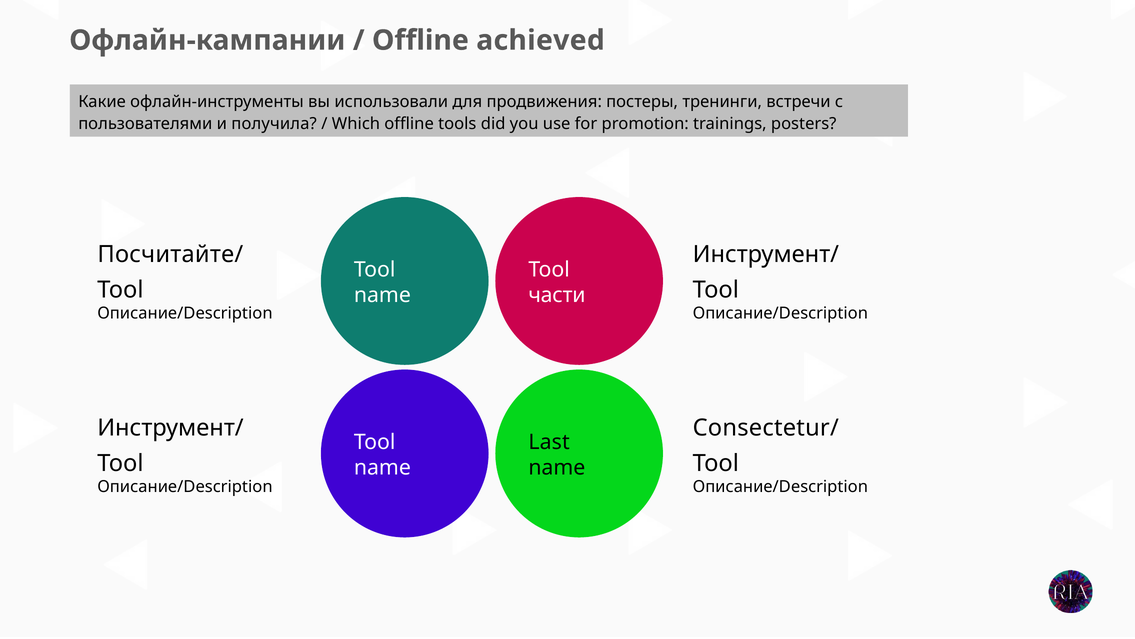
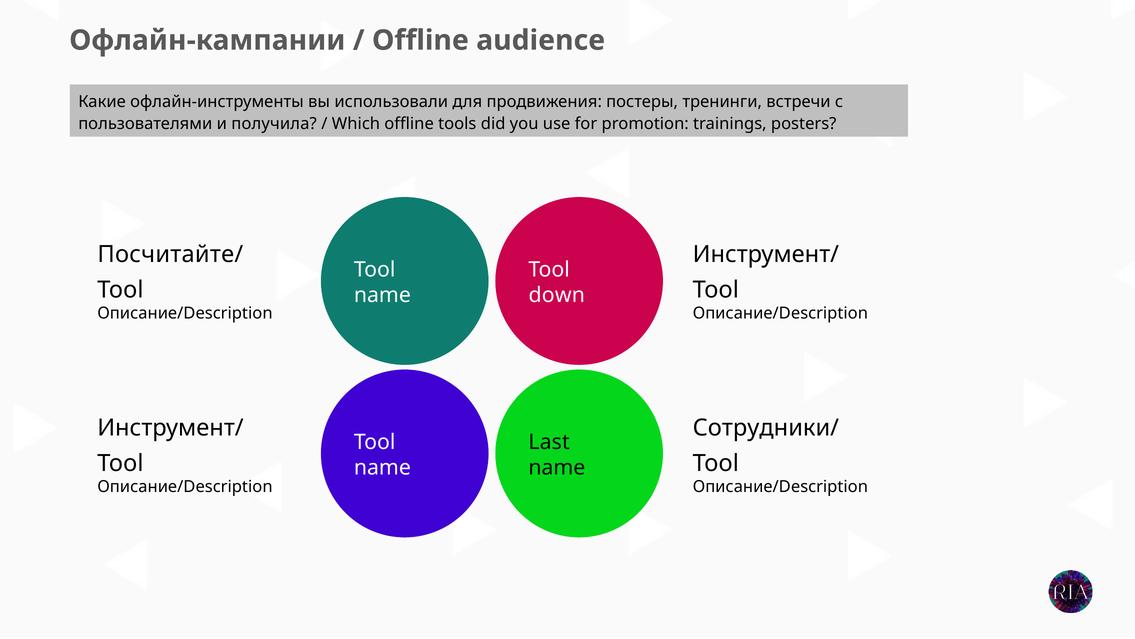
achieved: achieved -> audience
части: части -> down
Consectetur/: Consectetur/ -> Сотрудники/
